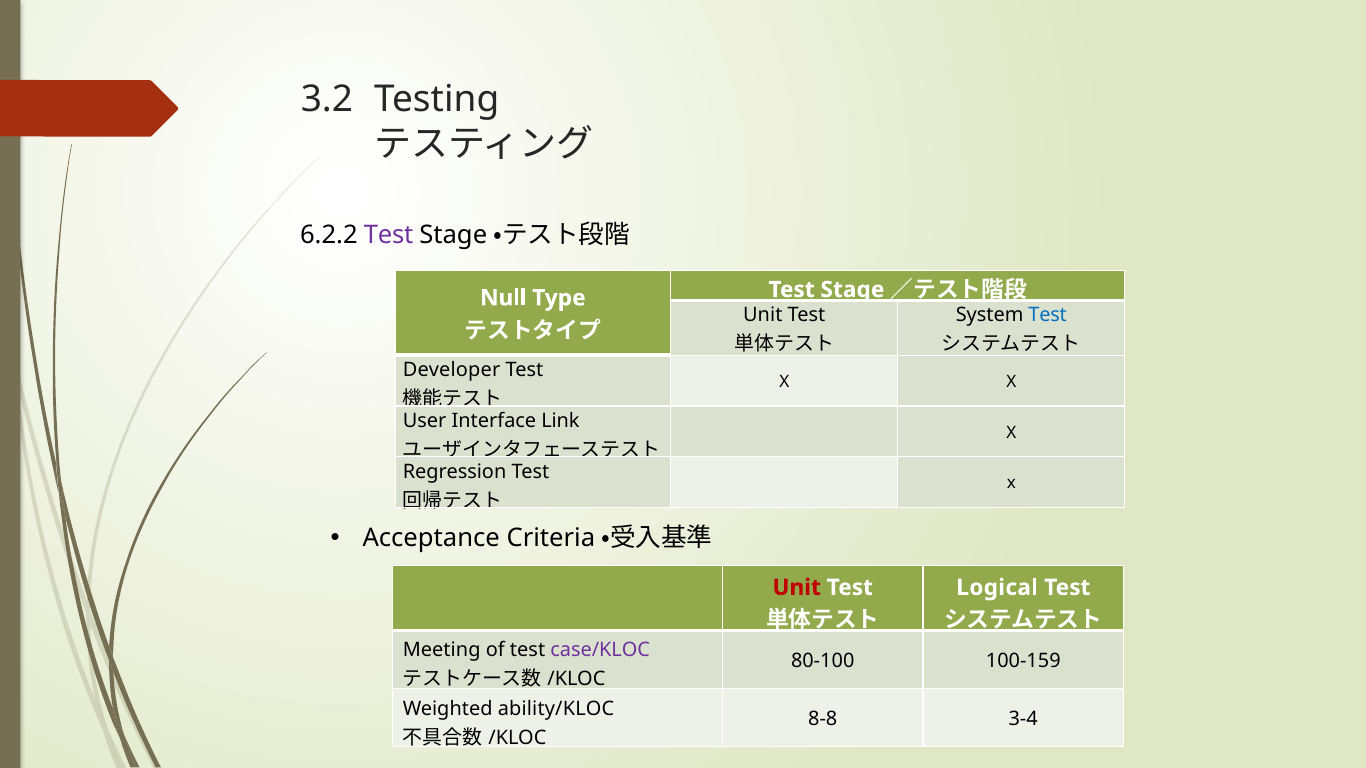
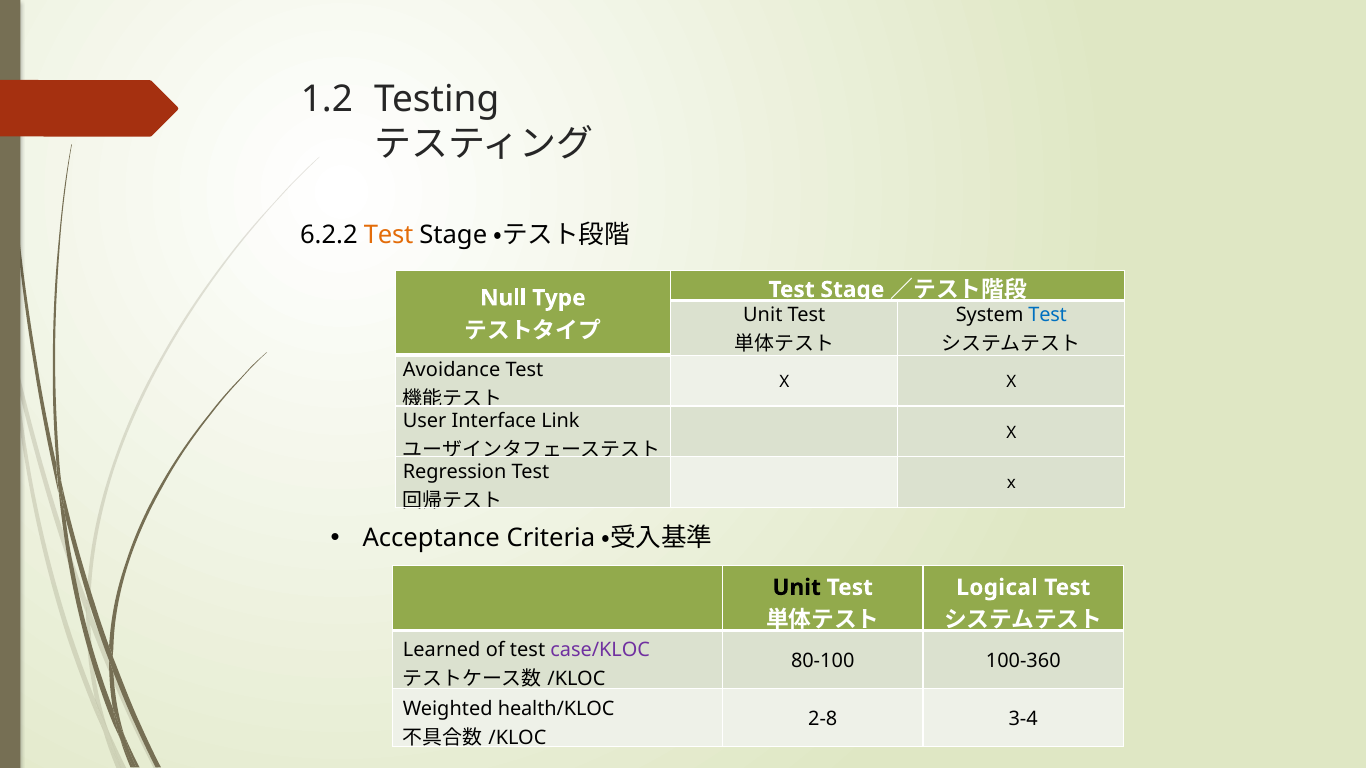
3.2: 3.2 -> 1.2
Test at (389, 236) colour: purple -> orange
Developer: Developer -> Avoidance
Unit at (797, 588) colour: red -> black
Meeting: Meeting -> Learned
100-159: 100-159 -> 100-360
ability/KLOC: ability/KLOC -> health/KLOC
8-8: 8-8 -> 2-8
